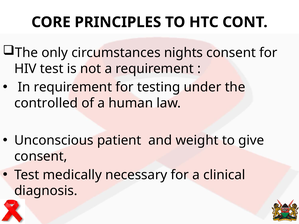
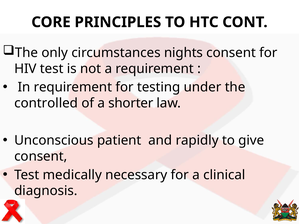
human: human -> shorter
weight: weight -> rapidly
